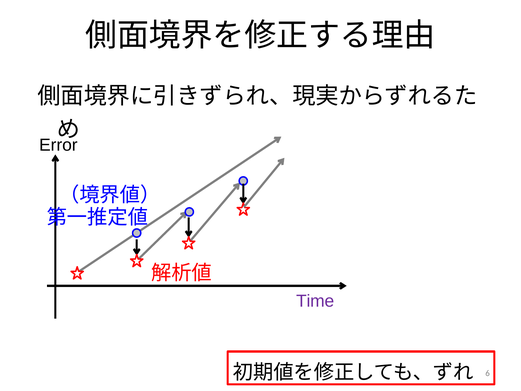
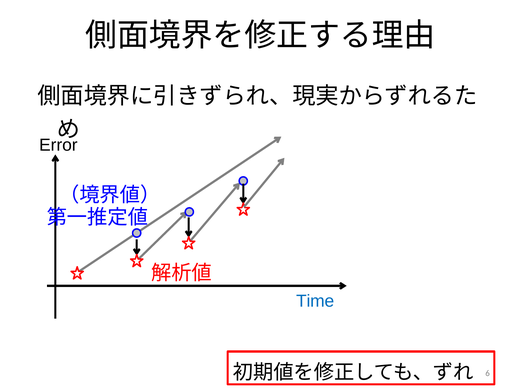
Time colour: purple -> blue
